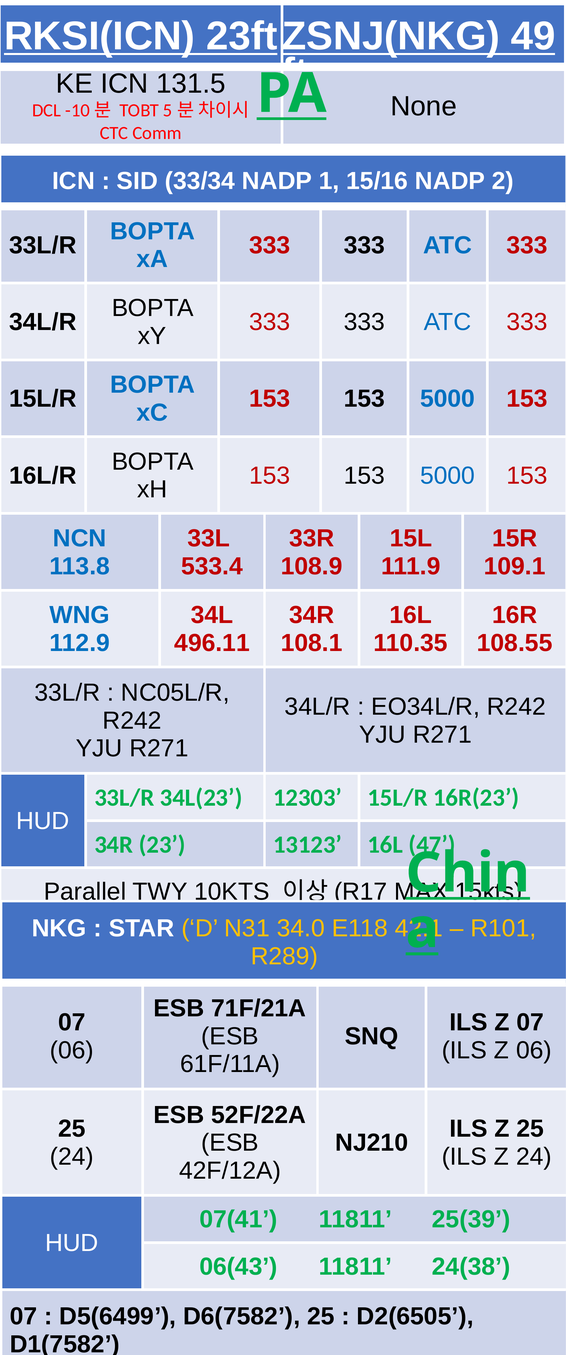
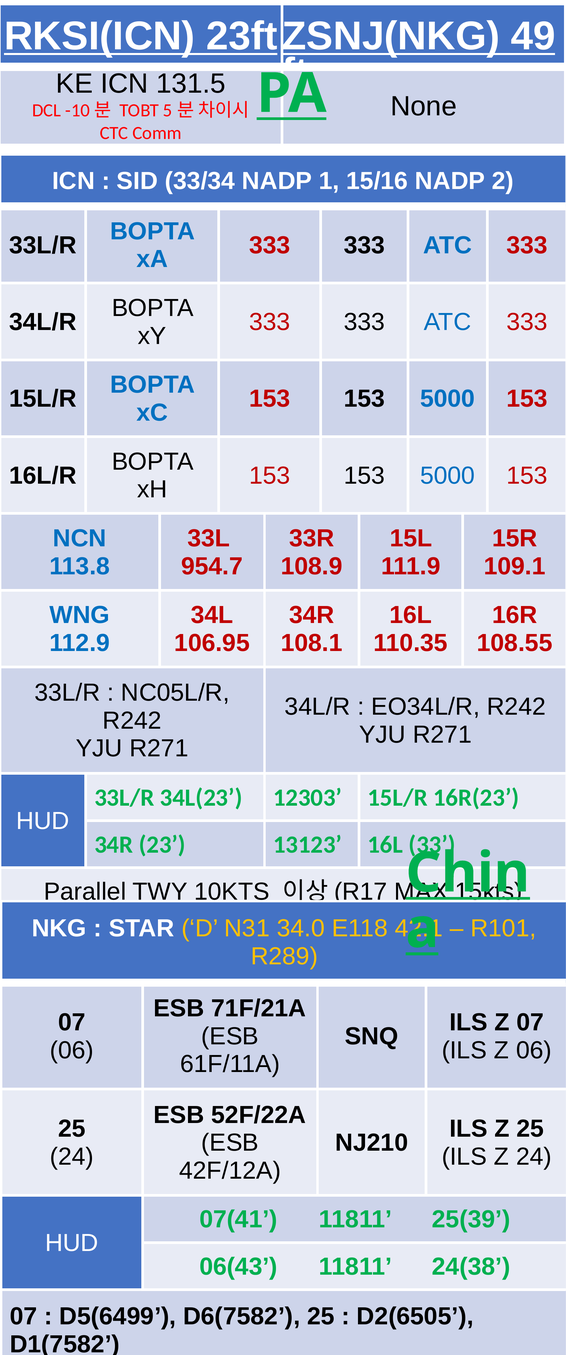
533.4: 533.4 -> 954.7
496.11: 496.11 -> 106.95
47: 47 -> 33
